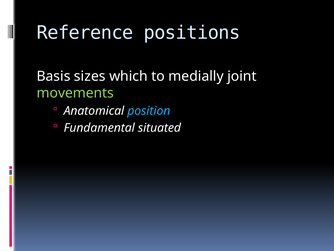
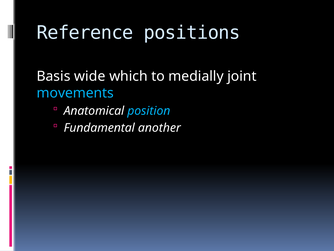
sizes: sizes -> wide
movements colour: light green -> light blue
situated: situated -> another
